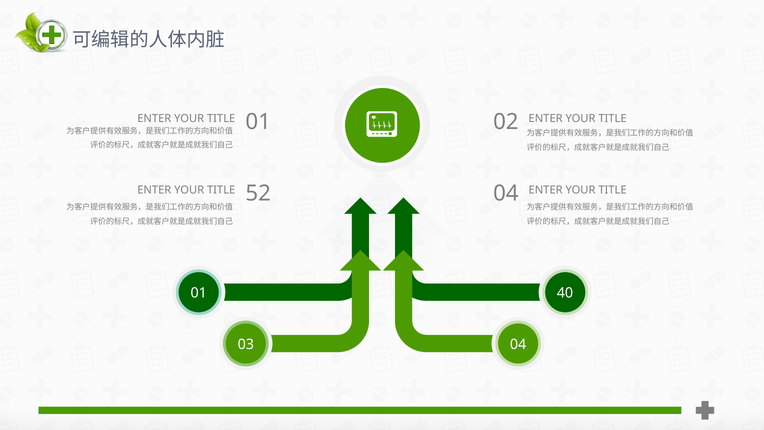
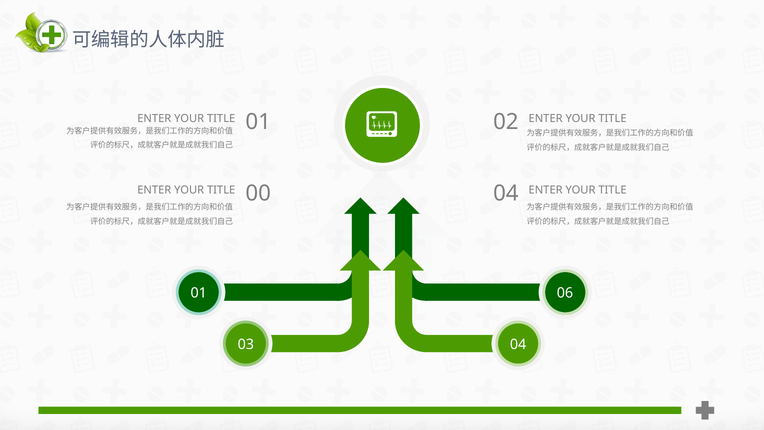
52: 52 -> 00
40: 40 -> 06
